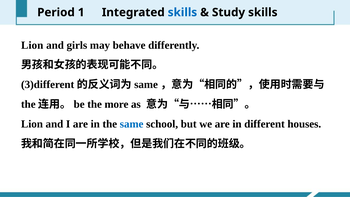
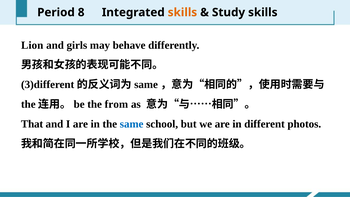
1: 1 -> 8
skills at (182, 12) colour: blue -> orange
more: more -> from
Lion at (32, 124): Lion -> That
houses: houses -> photos
